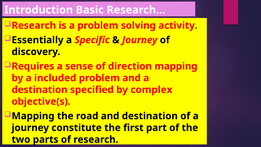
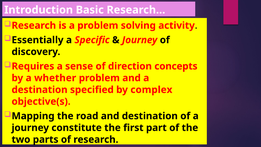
direction mapping: mapping -> concepts
included: included -> whether
